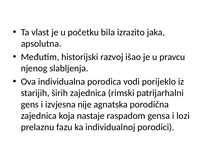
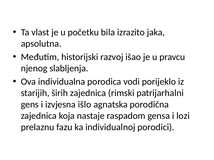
nije: nije -> išlo
